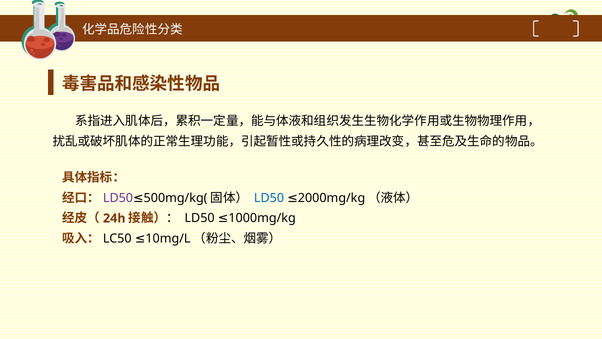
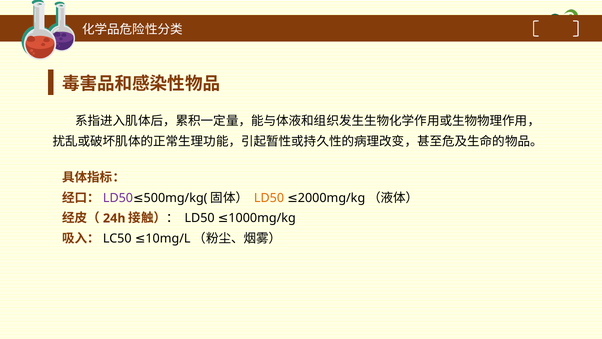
LD50 at (269, 198) colour: blue -> orange
